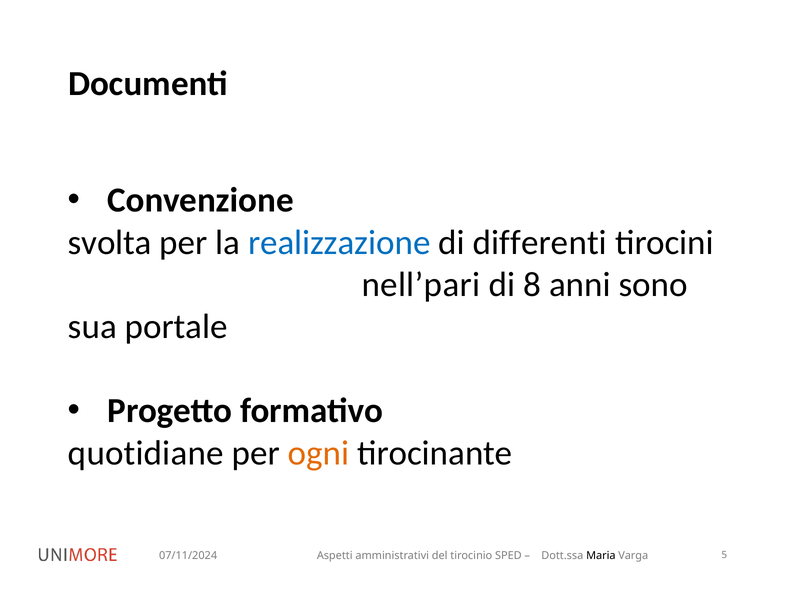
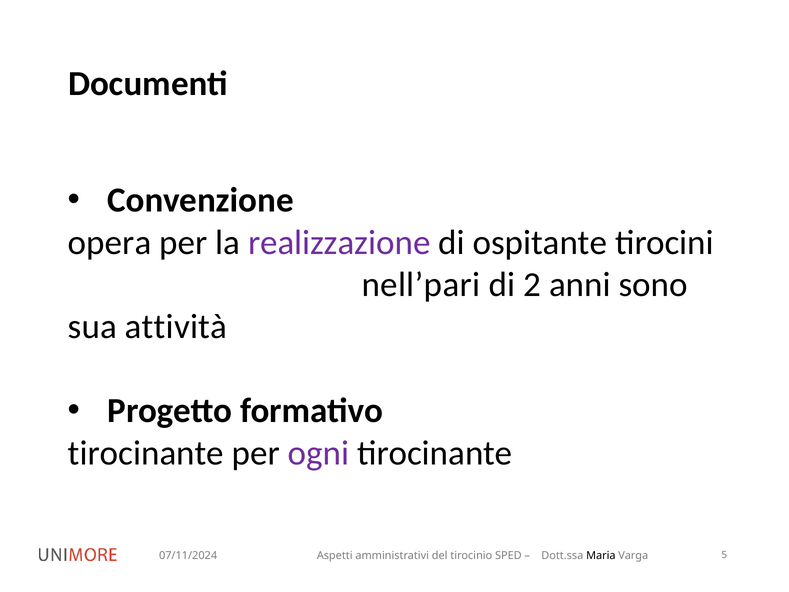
svolta: svolta -> opera
realizzazione colour: blue -> purple
differenti: differenti -> ospitante
8: 8 -> 2
portale: portale -> attività
quotidiane at (146, 453): quotidiane -> tirocinante
ogni colour: orange -> purple
